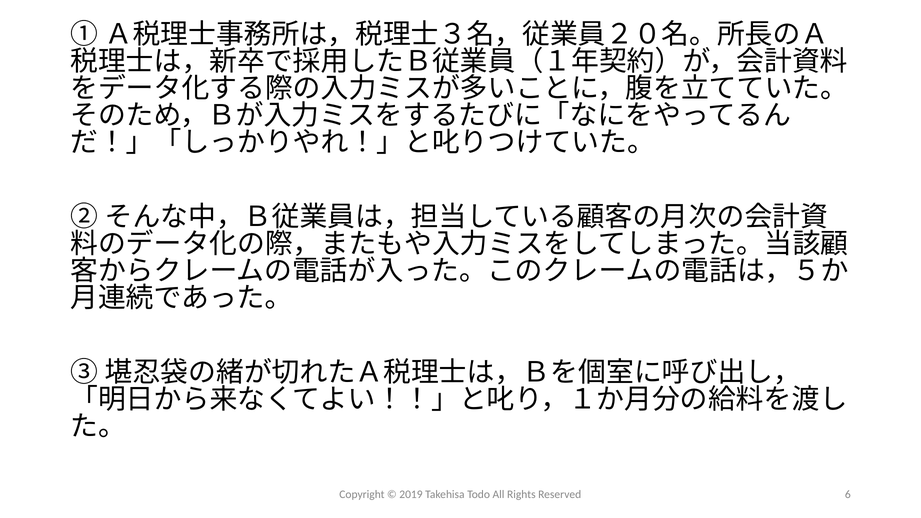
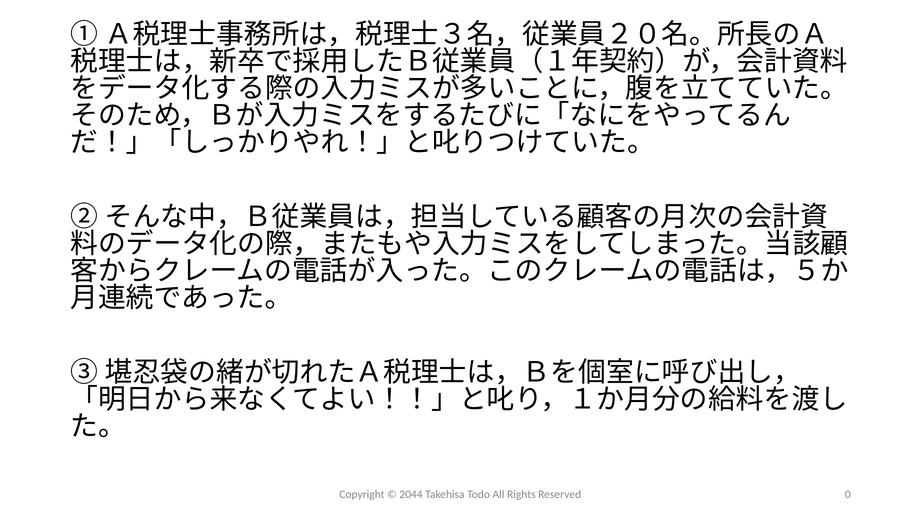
2019: 2019 -> 2044
6: 6 -> 0
